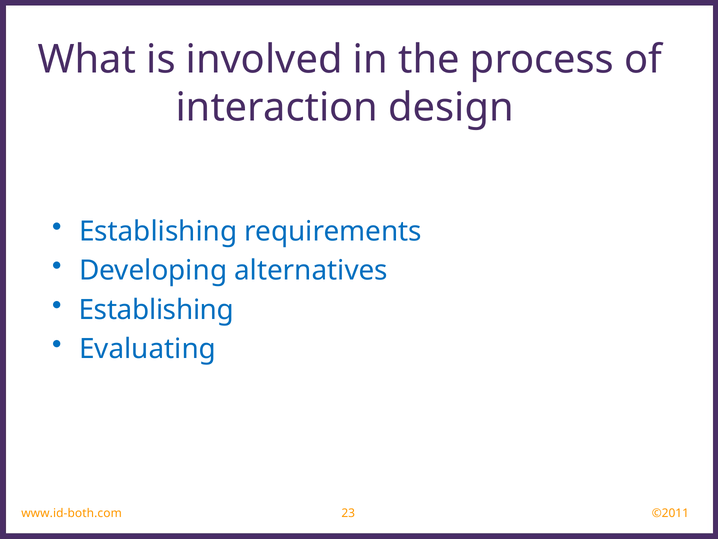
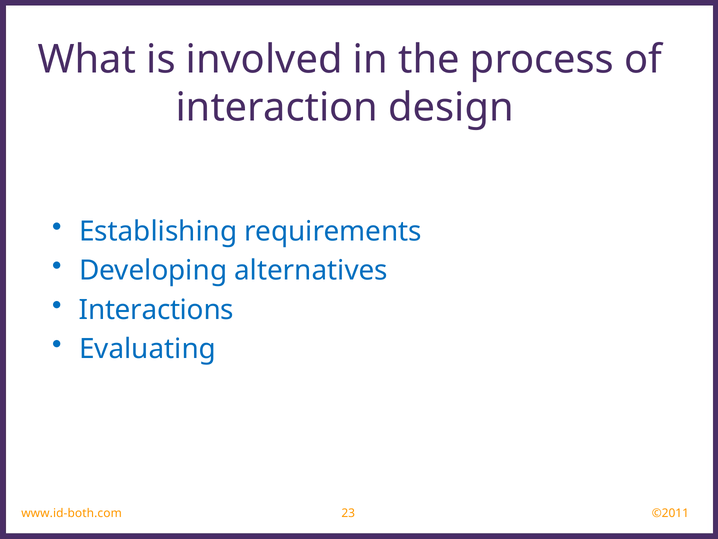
Establishing at (156, 310): Establishing -> Interactions
